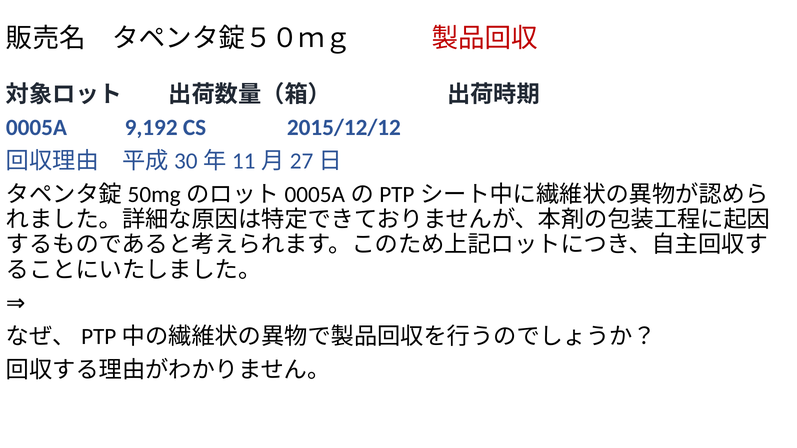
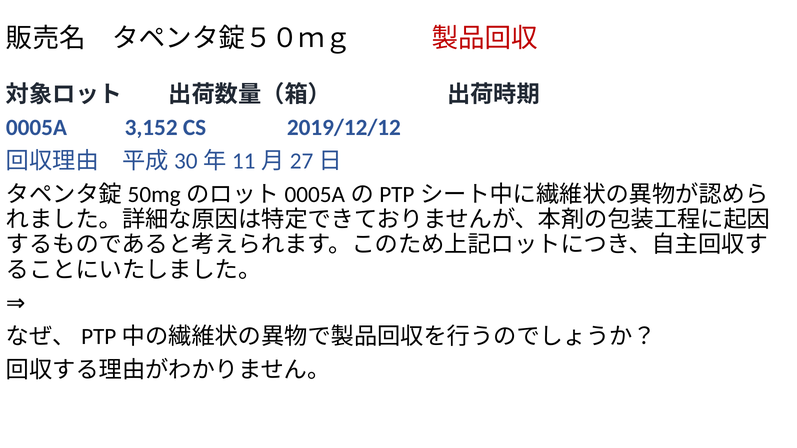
9,192: 9,192 -> 3,152
2015/12/12: 2015/12/12 -> 2019/12/12
